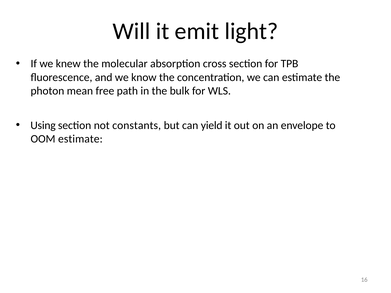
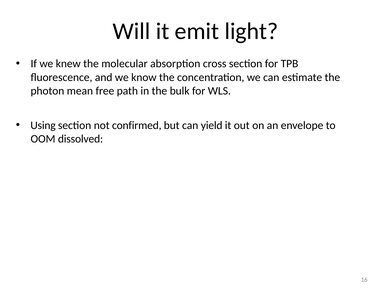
constants: constants -> confirmed
OOM estimate: estimate -> dissolved
